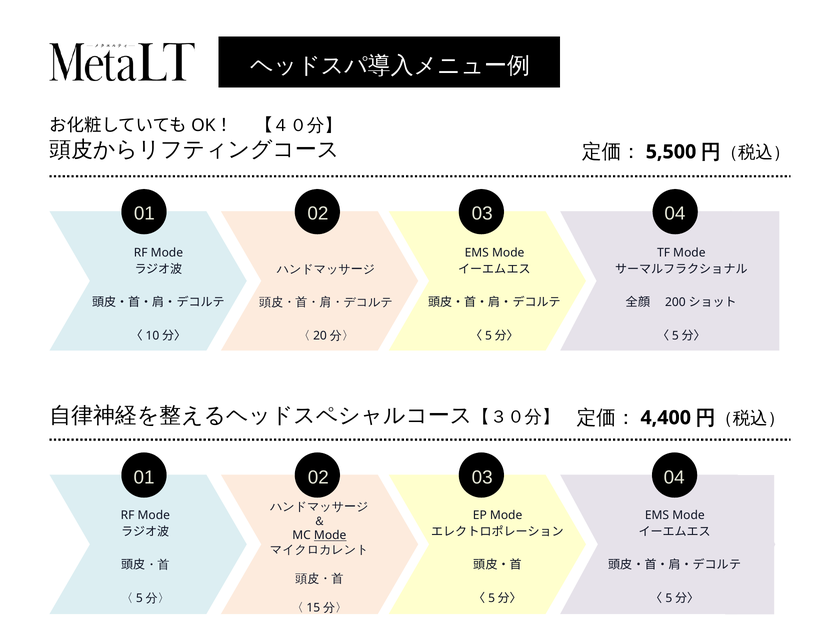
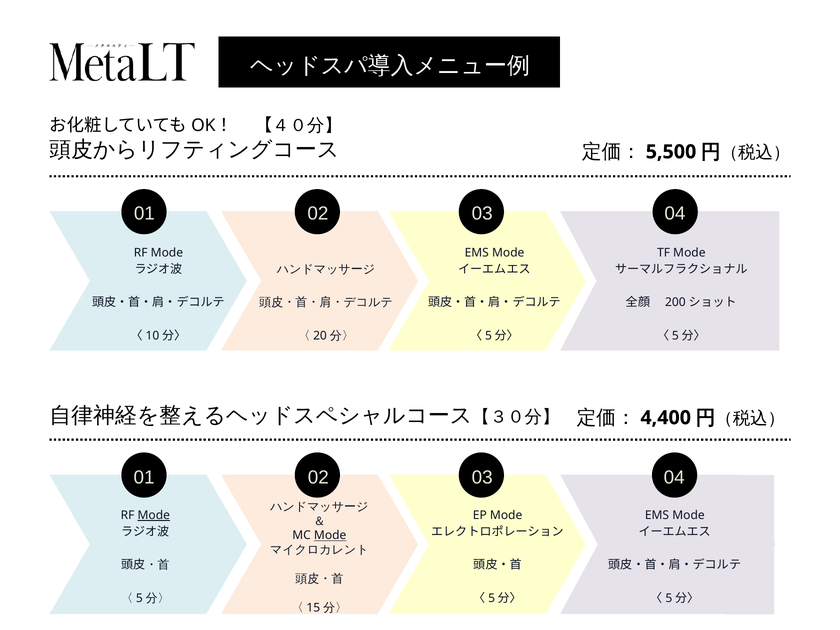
Mode at (154, 515) underline: none -> present
